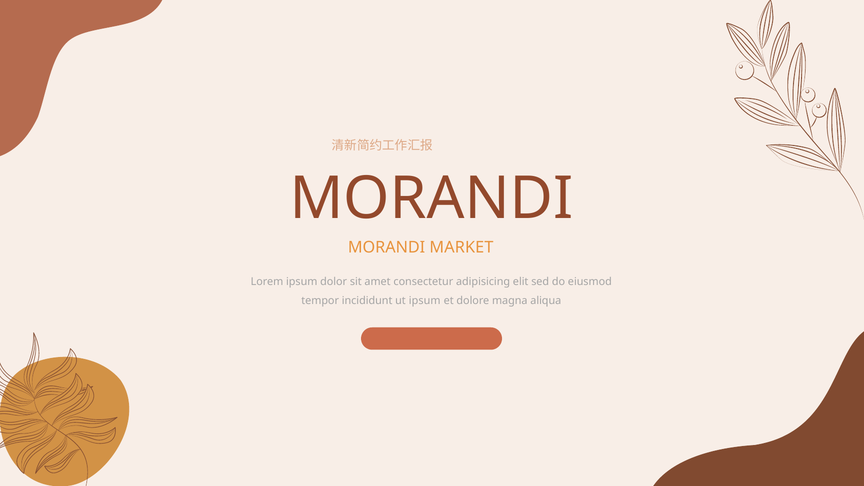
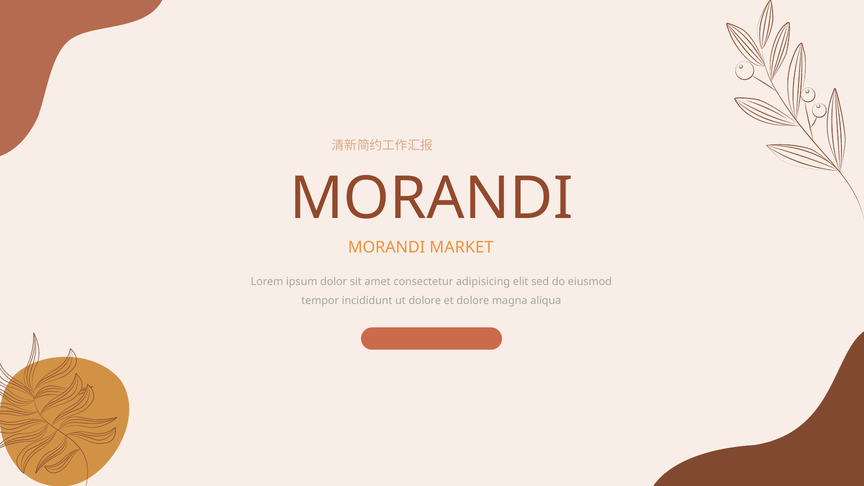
ut ipsum: ipsum -> dolore
